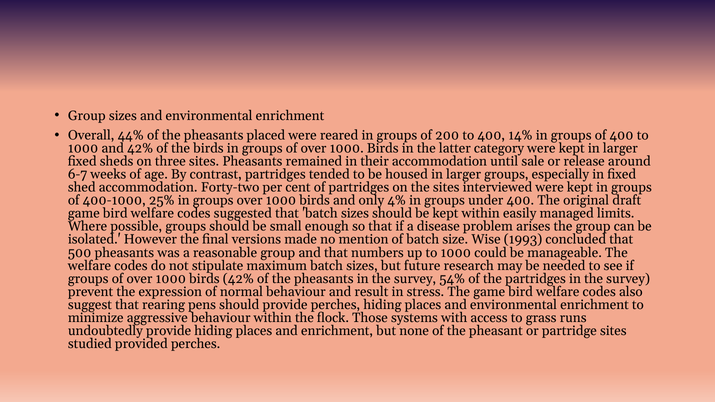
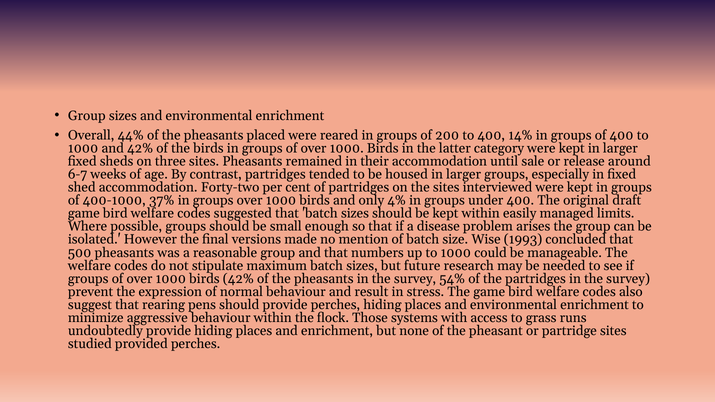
25%: 25% -> 37%
